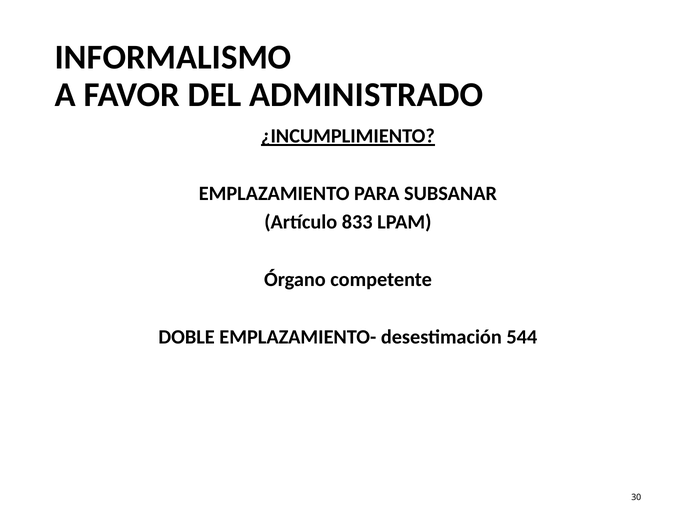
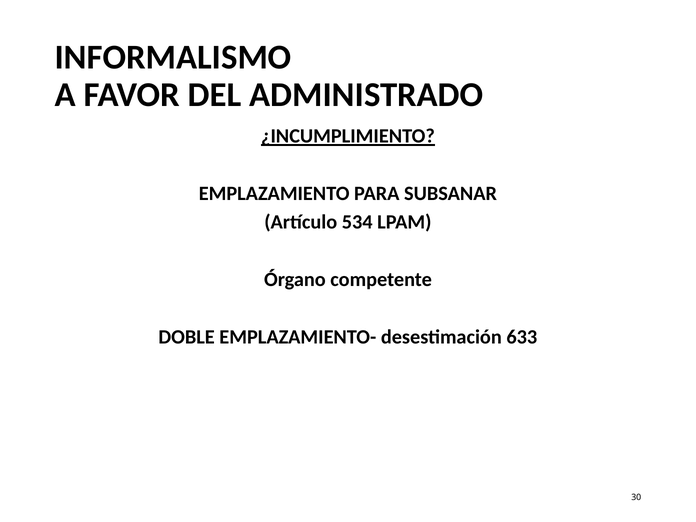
833: 833 -> 534
544: 544 -> 633
